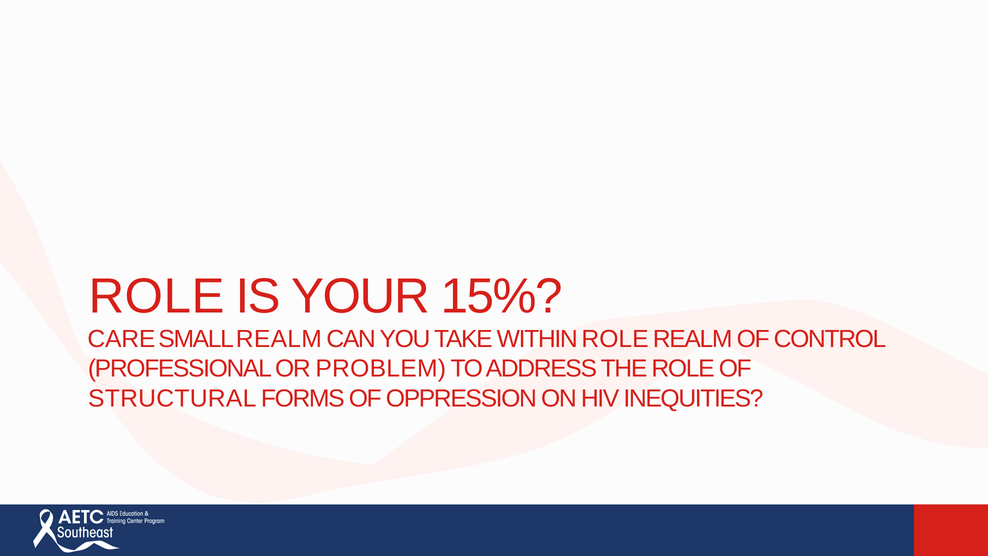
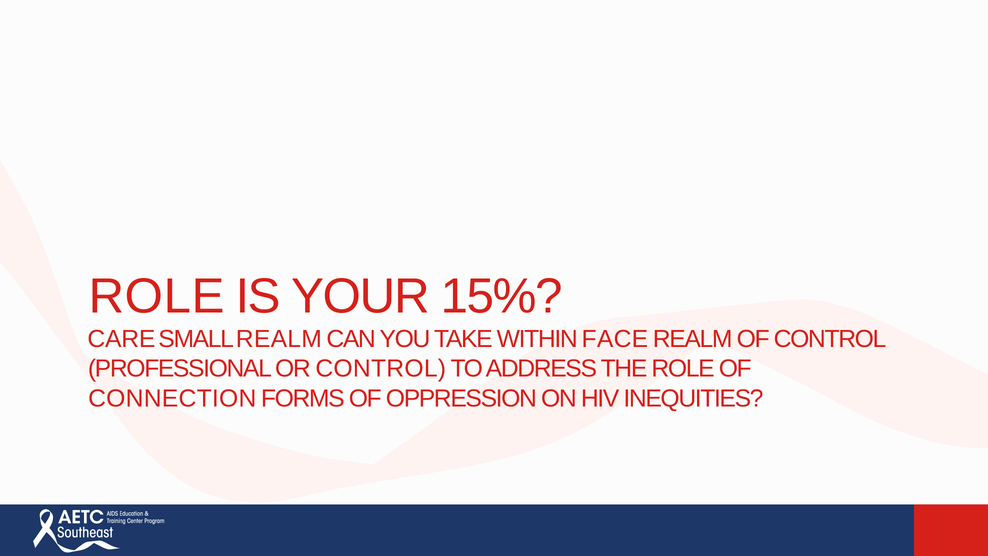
WITHIN ROLE: ROLE -> FACE
OR PROBLEM: PROBLEM -> CONTROL
STRUCTURAL: STRUCTURAL -> CONNECTION
